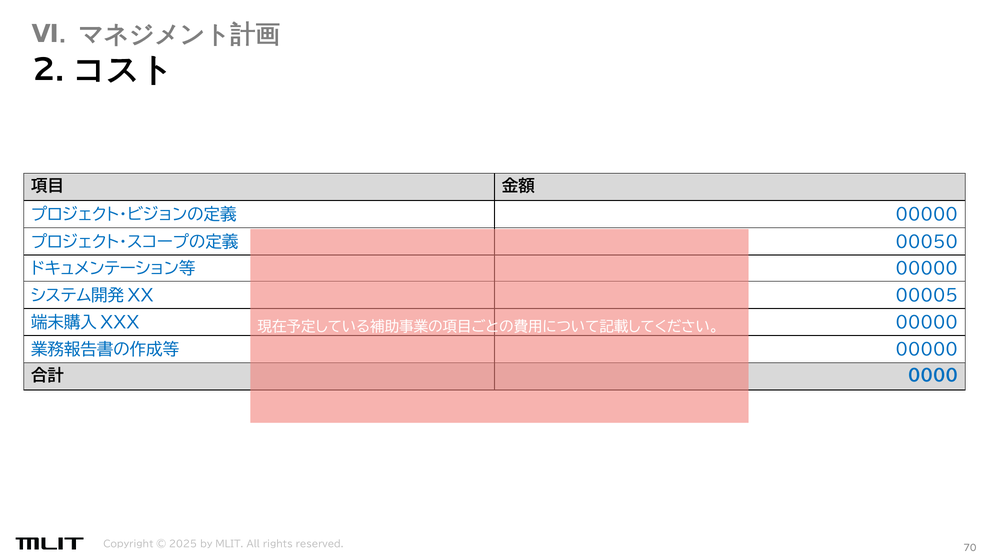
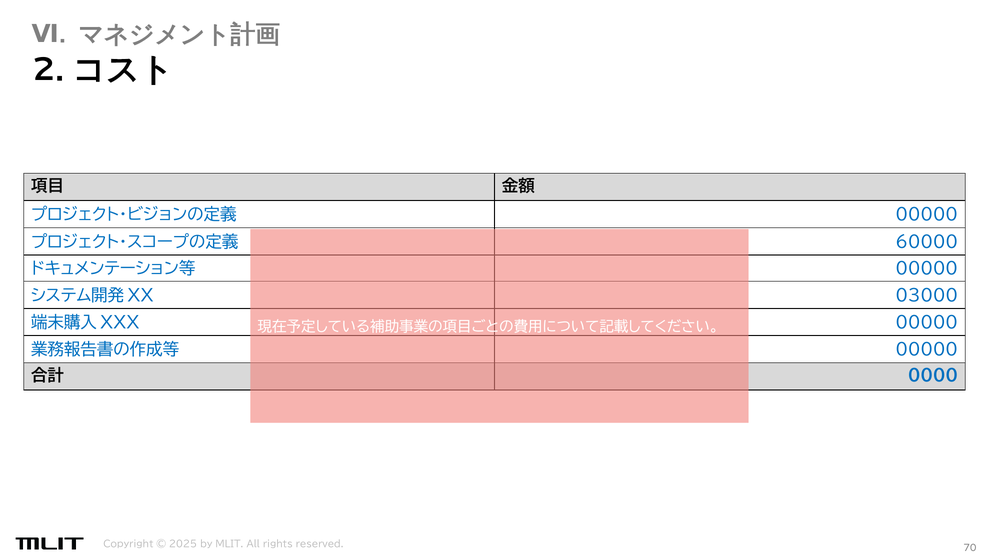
00050: 00050 -> 60000
00005: 00005 -> 03000
